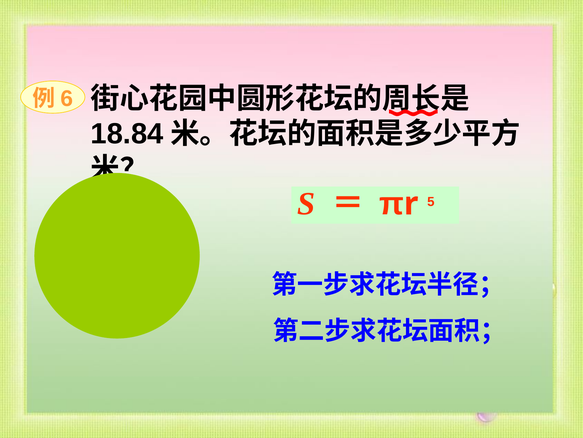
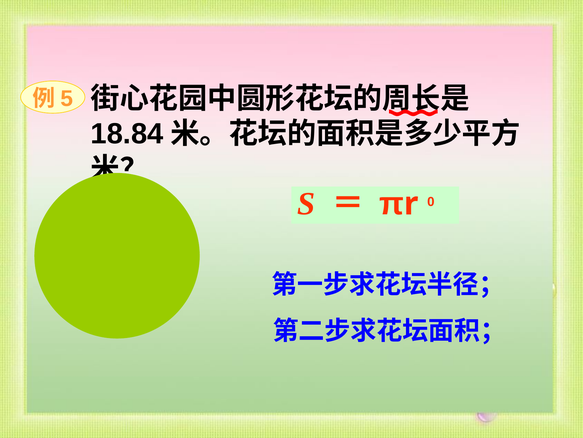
6: 6 -> 5
5: 5 -> 0
